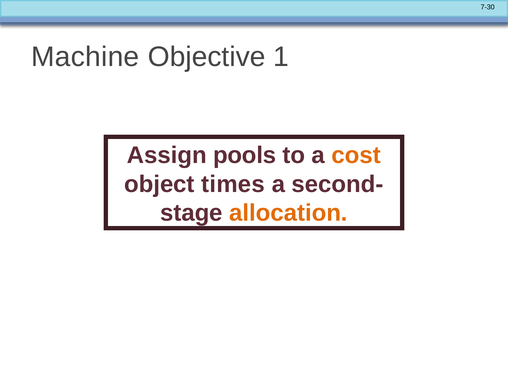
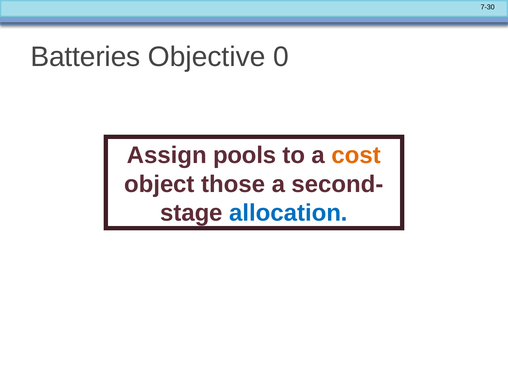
Machine: Machine -> Batteries
1: 1 -> 0
times: times -> those
allocation colour: orange -> blue
